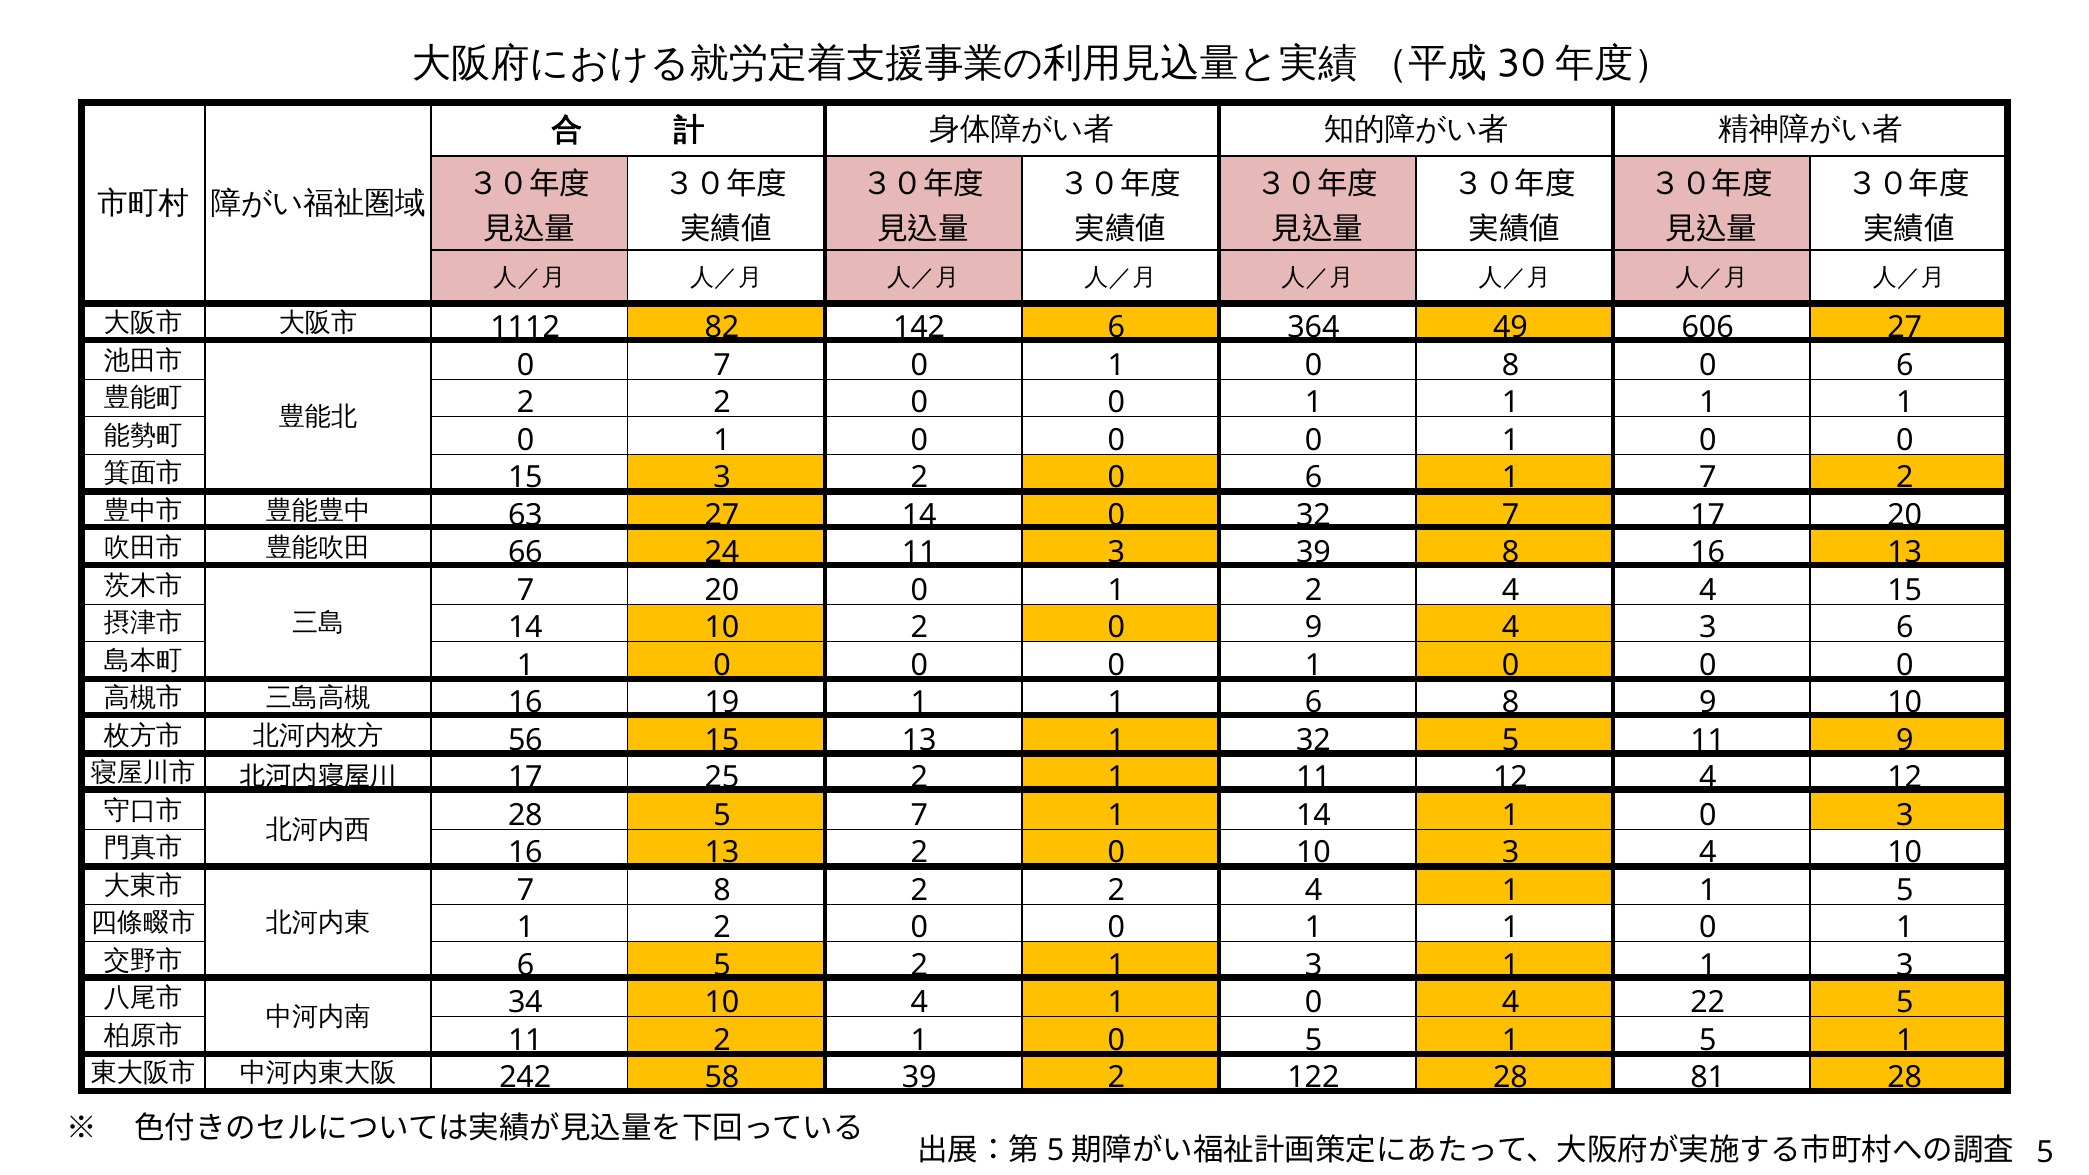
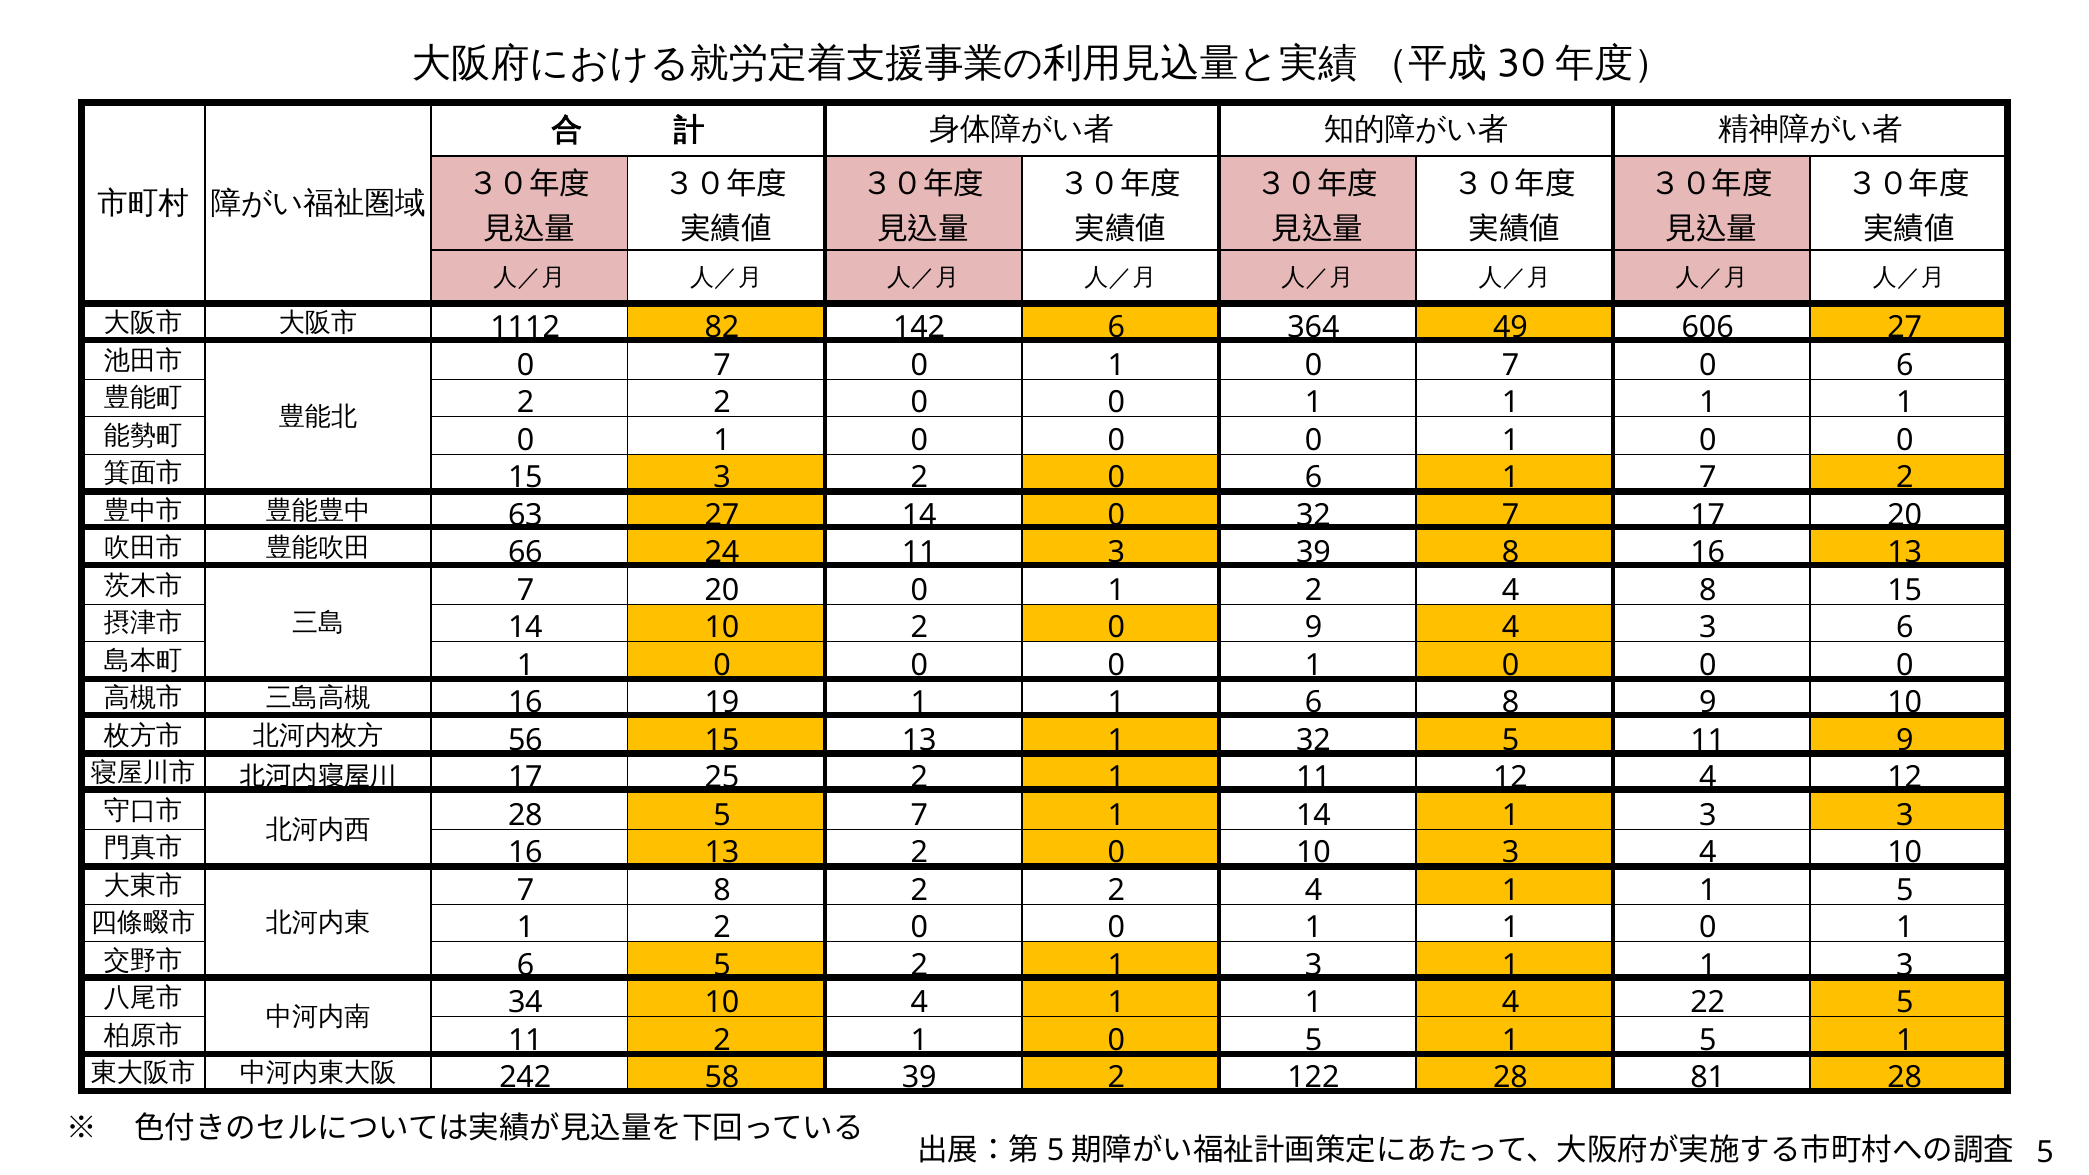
1 0 8: 8 -> 7
4 at (1708, 590): 4 -> 8
0 at (1708, 815): 0 -> 3
0 at (1314, 1003): 0 -> 1
